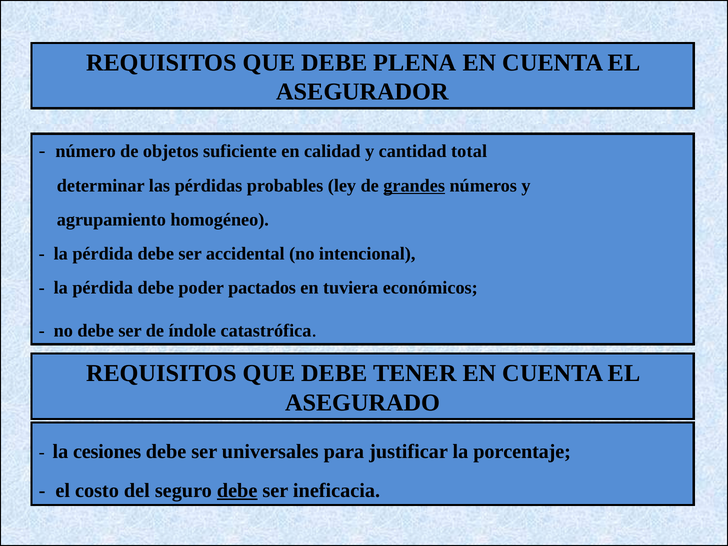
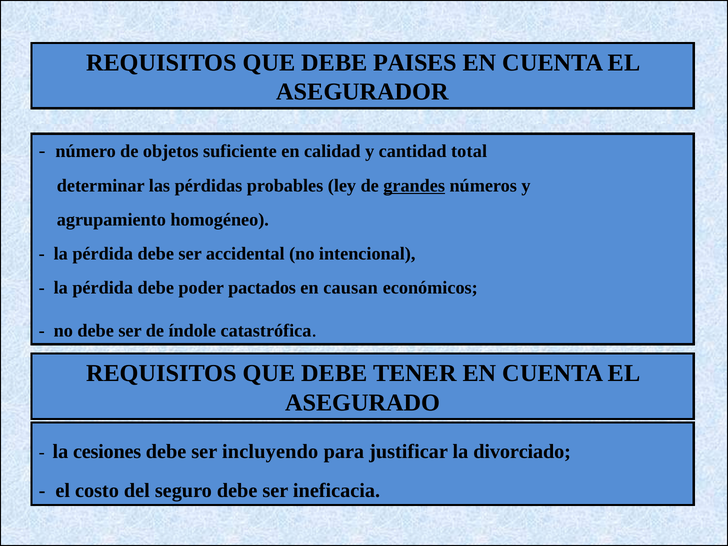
PLENA: PLENA -> PAISES
tuviera: tuviera -> causan
universales: universales -> incluyendo
porcentaje: porcentaje -> divorciado
debe at (237, 491) underline: present -> none
